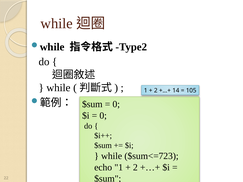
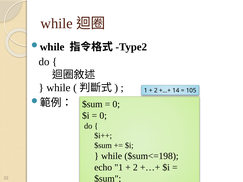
$sum<=723: $sum<=723 -> $sum<=198
